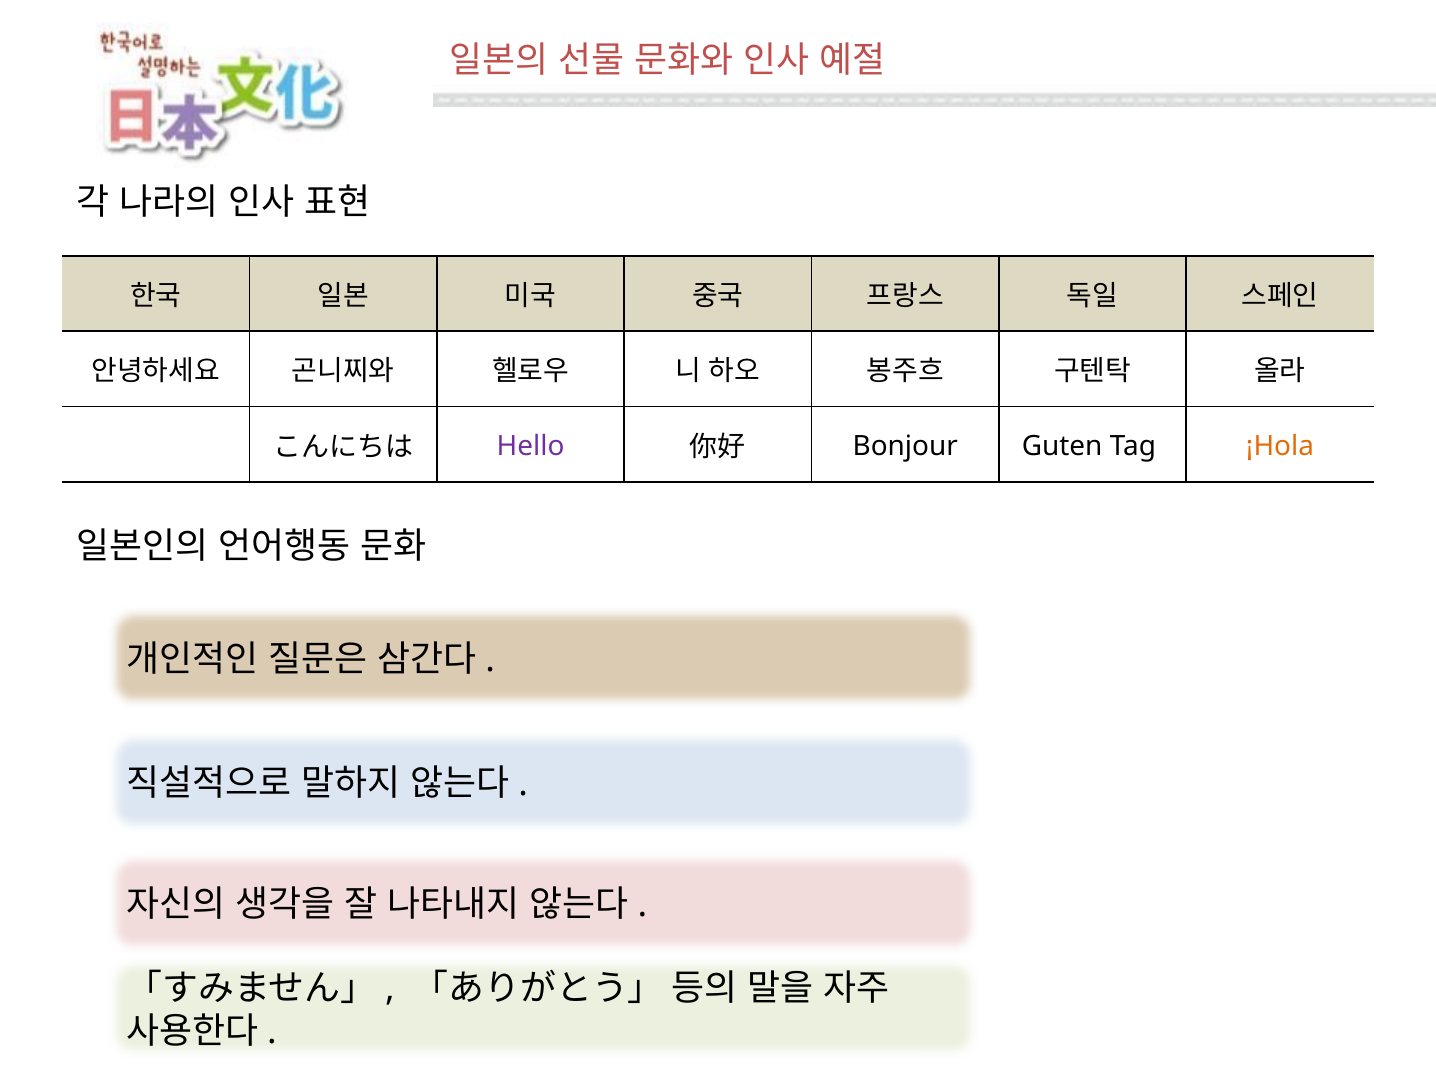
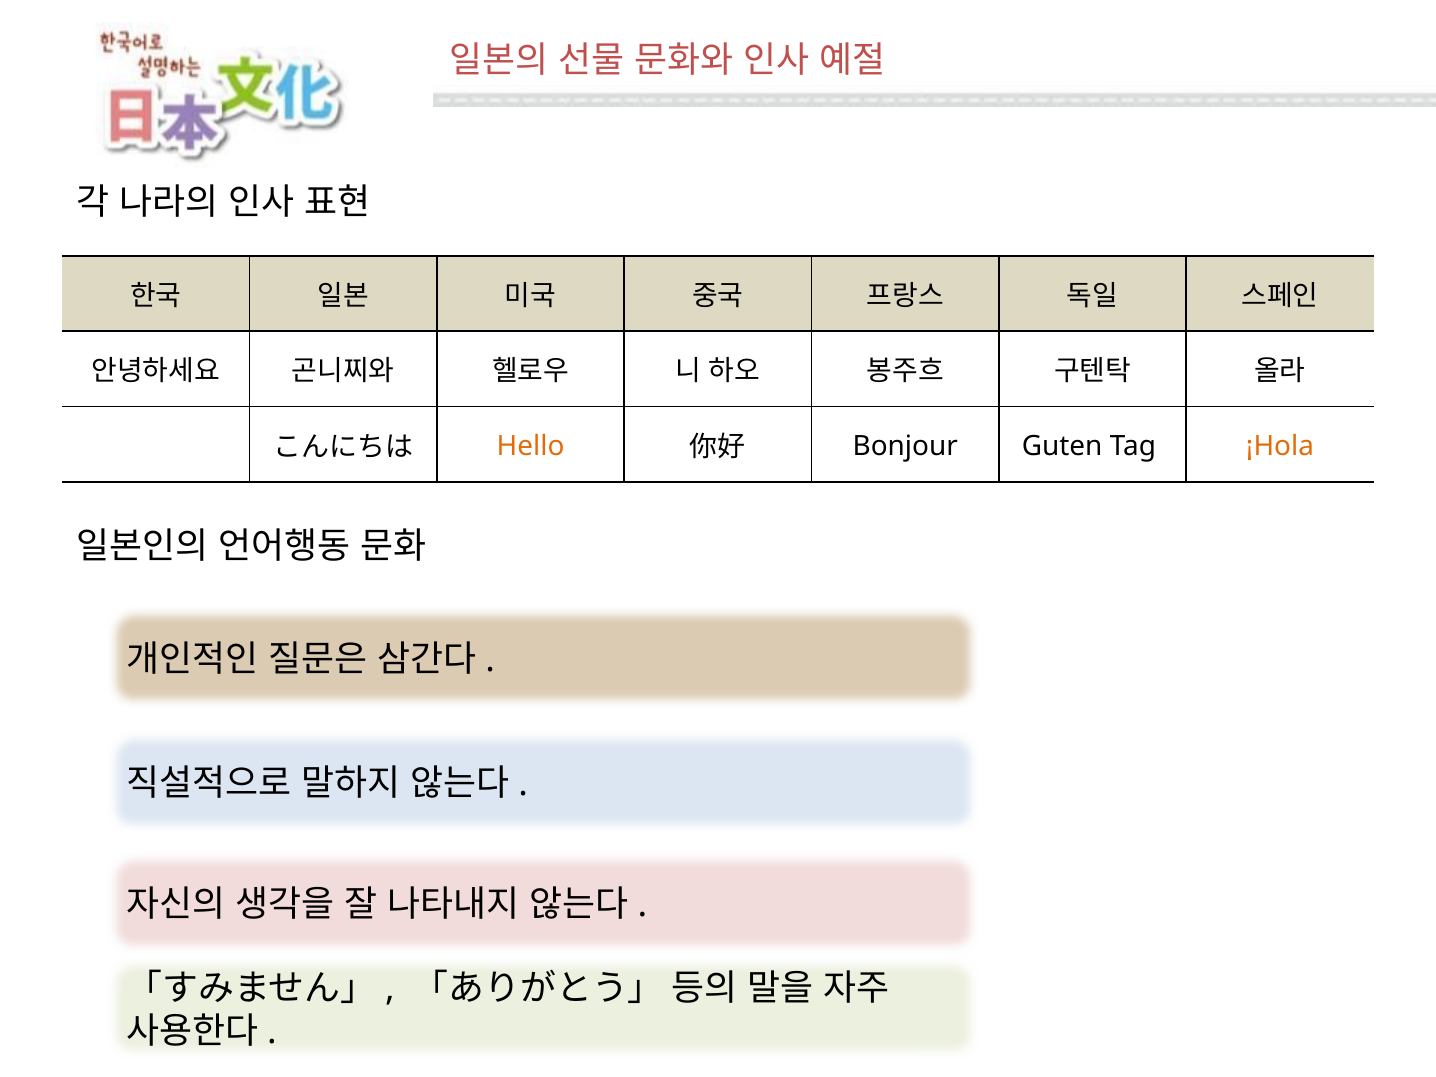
Hello colour: purple -> orange
